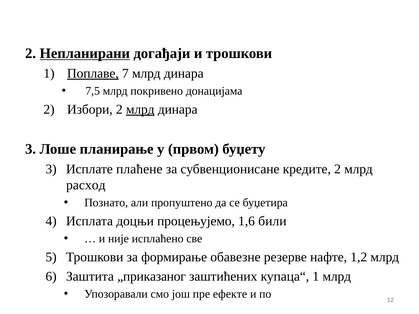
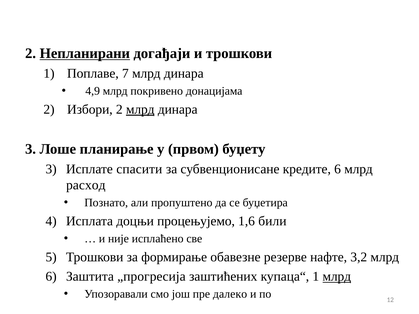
Поплаве underline: present -> none
7,5: 7,5 -> 4,9
плаћене: плаћене -> спасити
кредите 2: 2 -> 6
1,2: 1,2 -> 3,2
„приказаног: „приказаног -> „прогресија
млрд at (337, 277) underline: none -> present
ефекте: ефекте -> далеко
